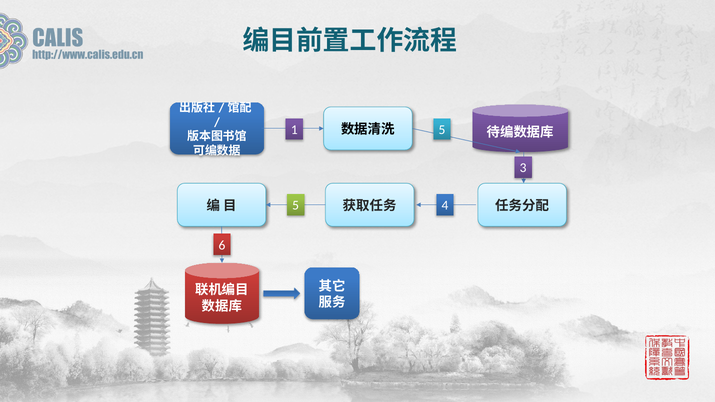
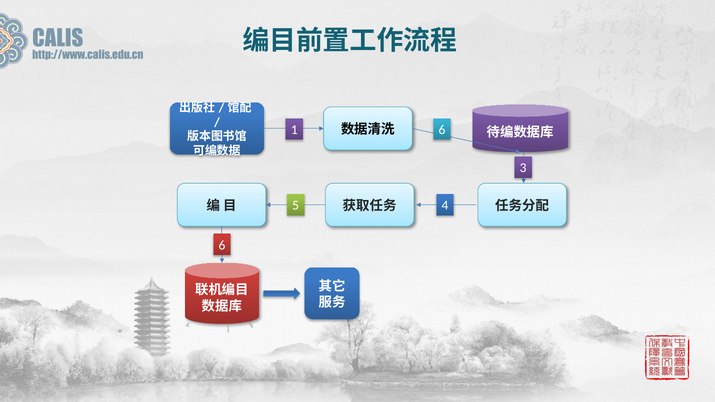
1 5: 5 -> 6
